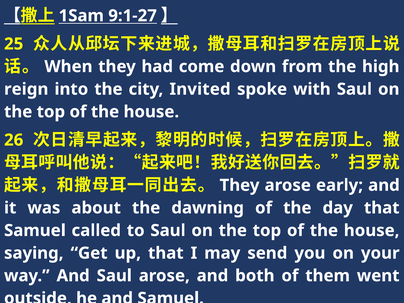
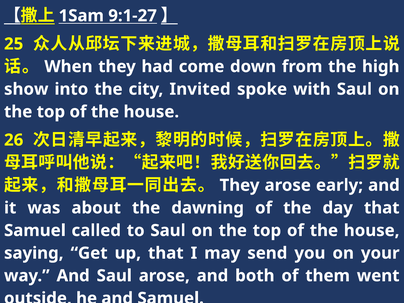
reign: reign -> show
